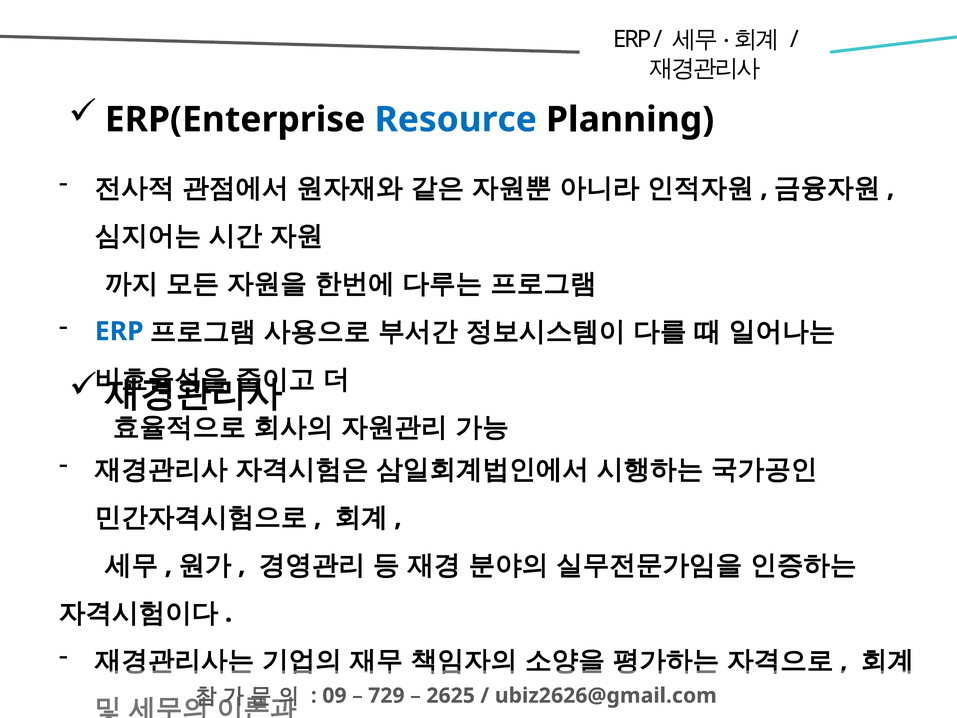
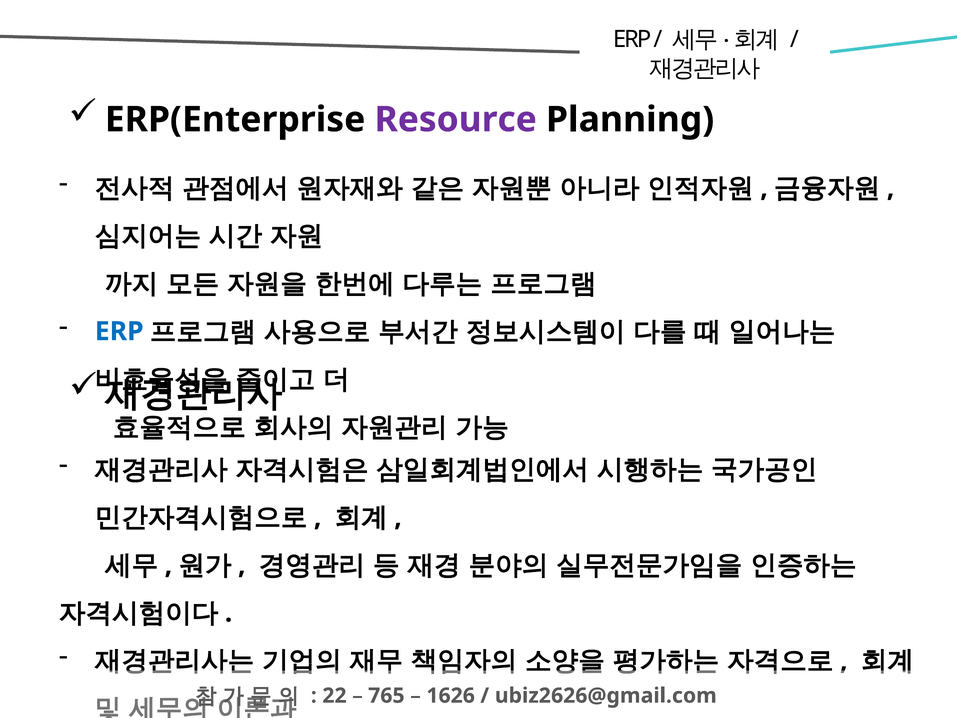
Resource colour: blue -> purple
09: 09 -> 22
729: 729 -> 765
2625: 2625 -> 1626
